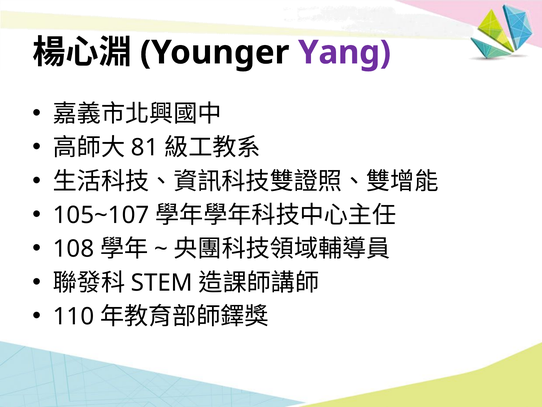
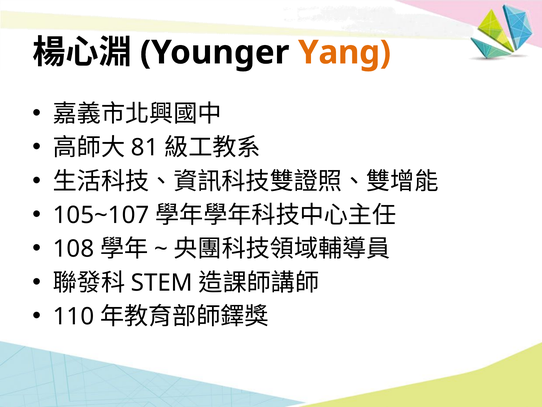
Yang colour: purple -> orange
